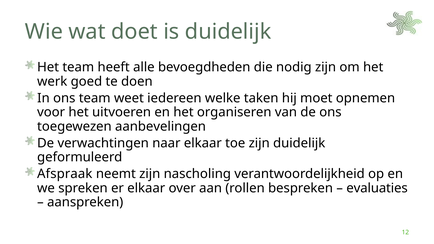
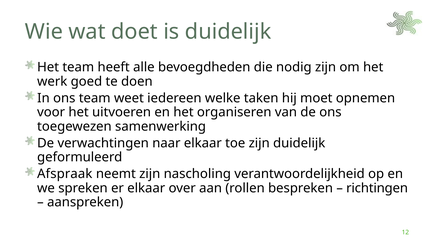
aanbevelingen: aanbevelingen -> samenwerking
evaluaties: evaluaties -> richtingen
